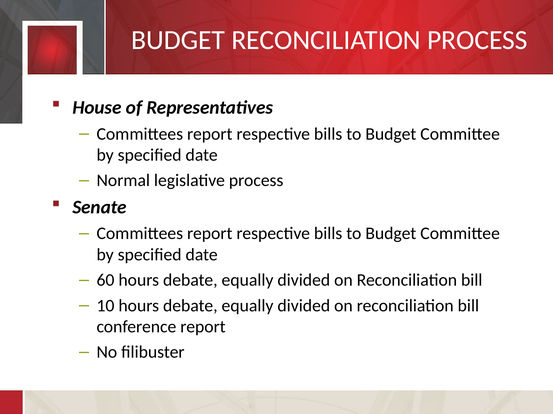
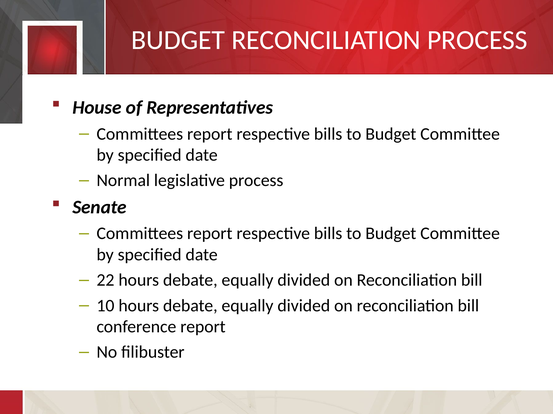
60: 60 -> 22
